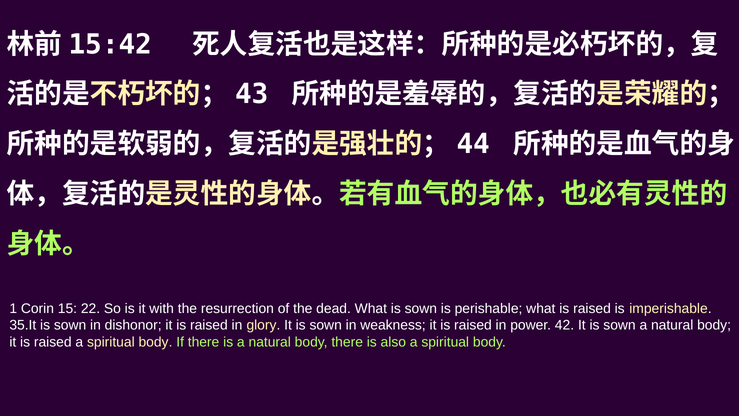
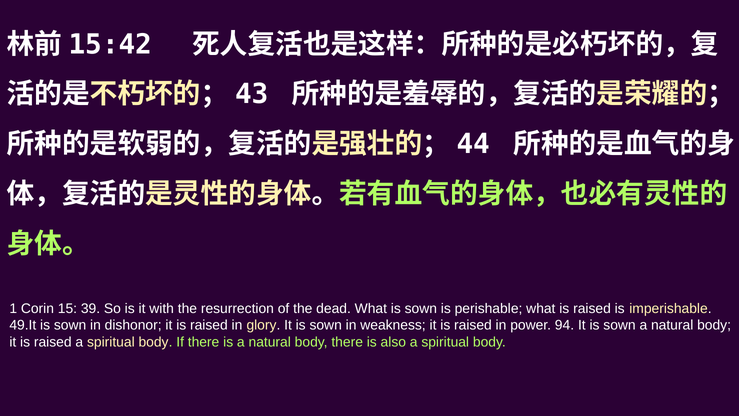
22: 22 -> 39
35.It: 35.It -> 49.It
42: 42 -> 94
